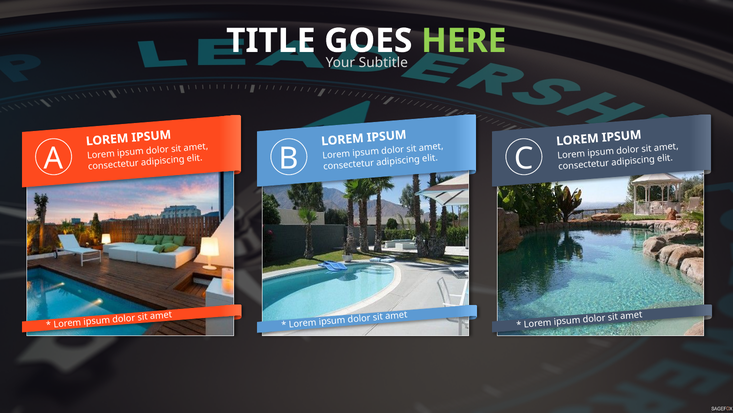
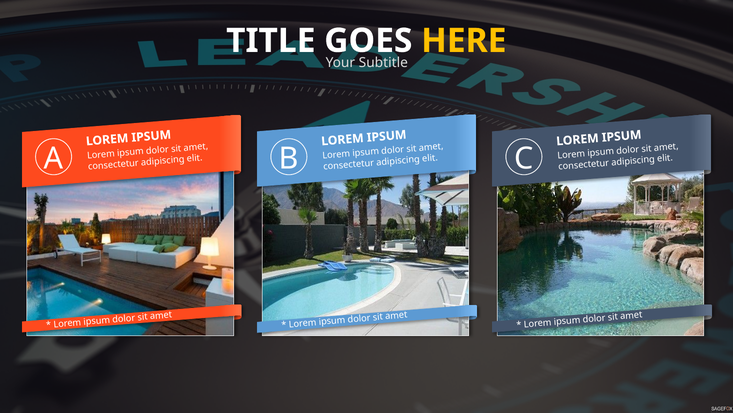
HERE colour: light green -> yellow
